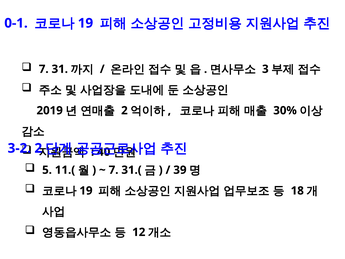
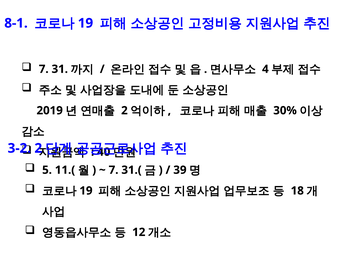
0-1: 0-1 -> 8-1
3: 3 -> 4
